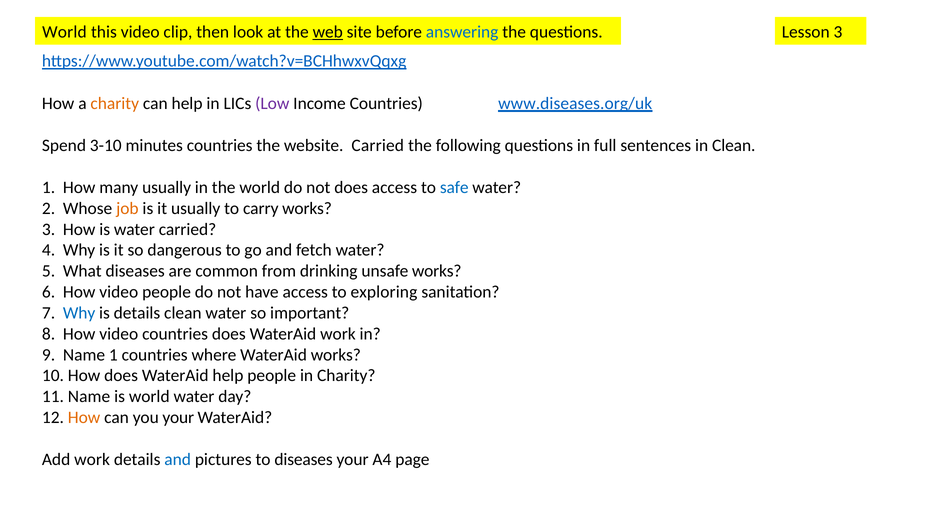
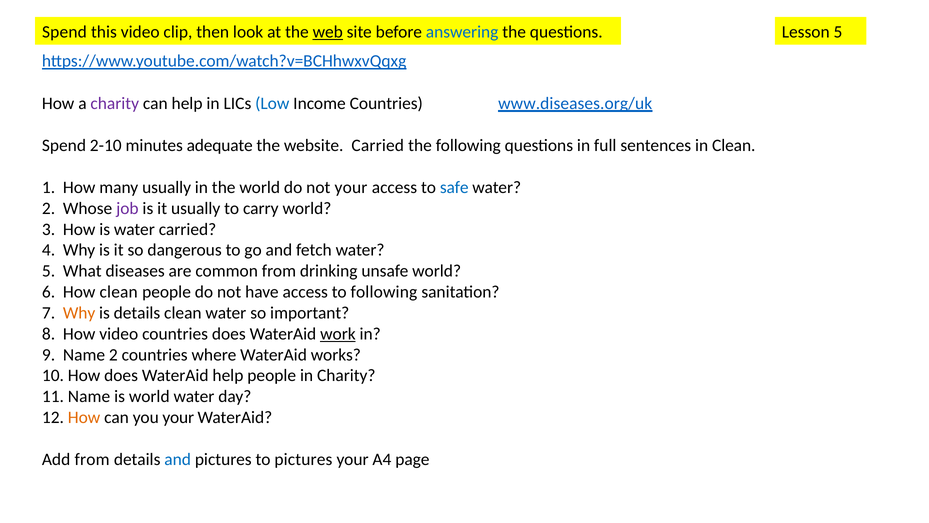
World at (64, 32): World -> Spend
Lesson 3: 3 -> 5
charity at (115, 103) colour: orange -> purple
Low colour: purple -> blue
3-10: 3-10 -> 2-10
minutes countries: countries -> adequate
not does: does -> your
job colour: orange -> purple
carry works: works -> world
unsafe works: works -> world
6 How video: video -> clean
to exploring: exploring -> following
Why at (79, 313) colour: blue -> orange
work at (338, 334) underline: none -> present
Name 1: 1 -> 2
Add work: work -> from
to diseases: diseases -> pictures
